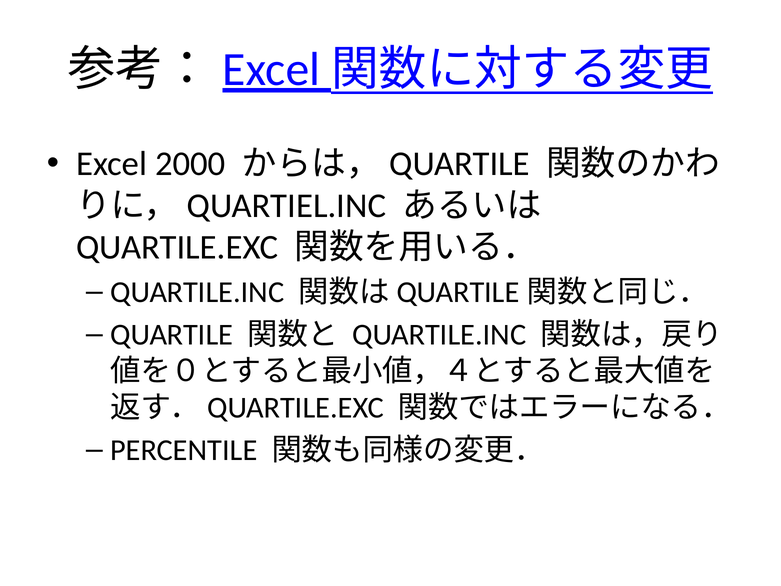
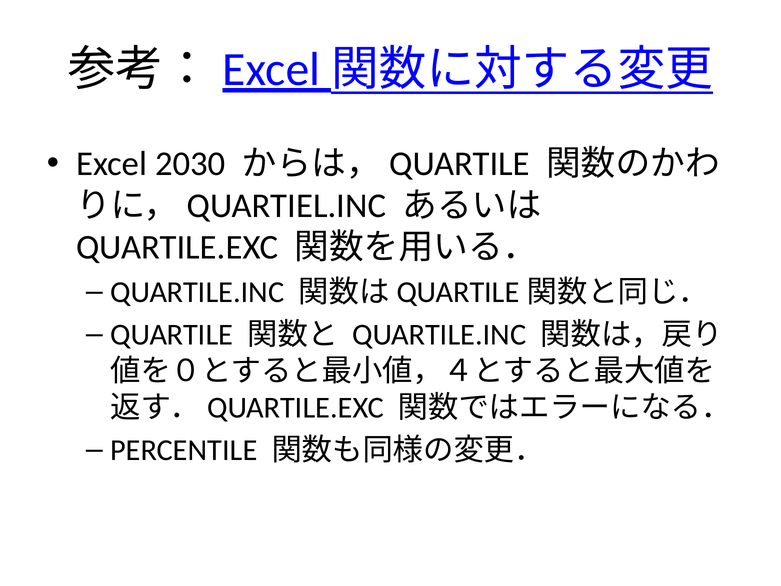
2000: 2000 -> 2030
